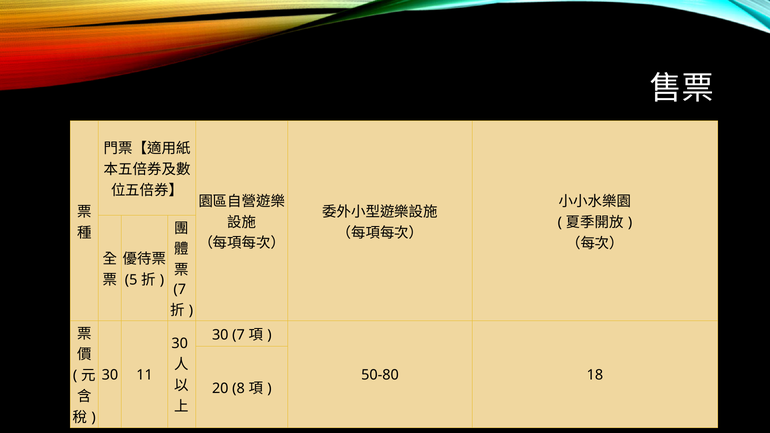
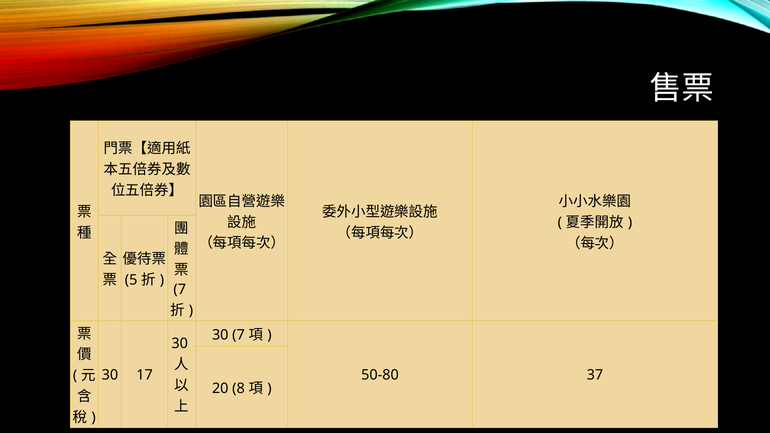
11: 11 -> 17
18: 18 -> 37
